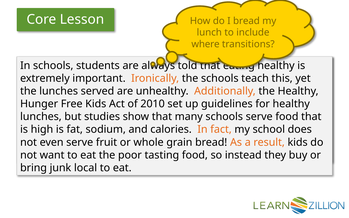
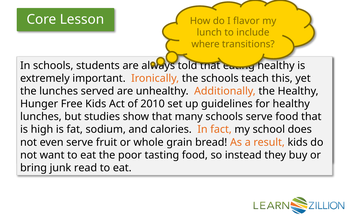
I bread: bread -> flavor
local: local -> read
